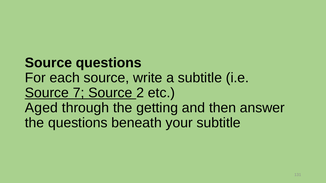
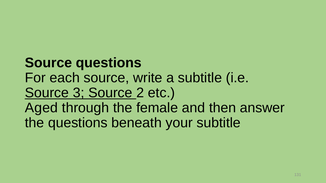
7: 7 -> 3
getting: getting -> female
